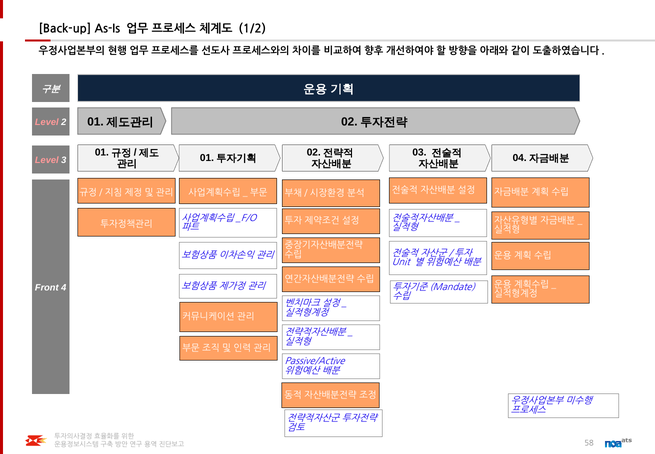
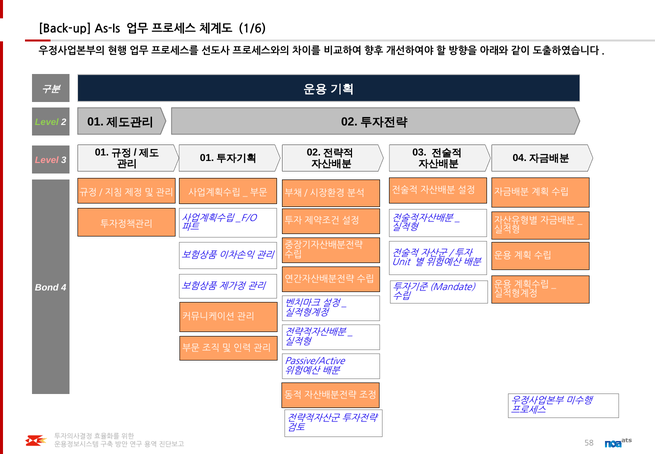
1/2: 1/2 -> 1/6
Level at (47, 122) colour: pink -> light green
Front: Front -> Bond
